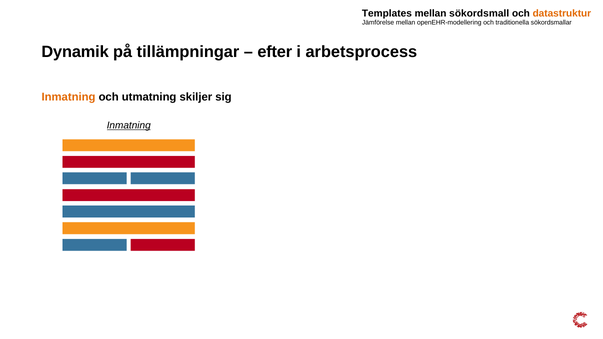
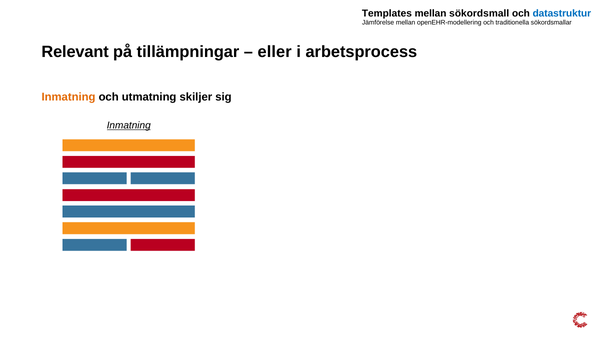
datastruktur colour: orange -> blue
Dynamik: Dynamik -> Relevant
efter: efter -> eller
